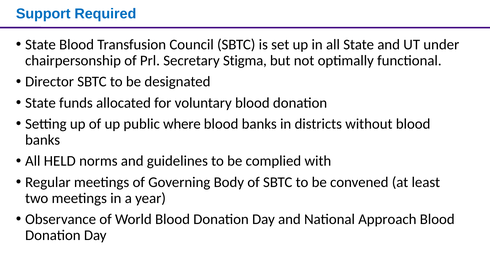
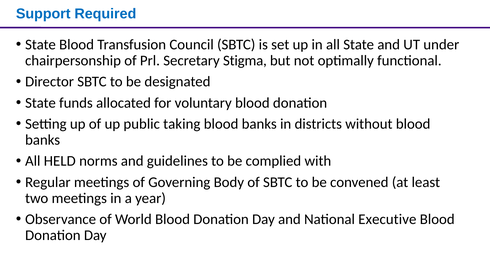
where: where -> taking
Approach: Approach -> Executive
